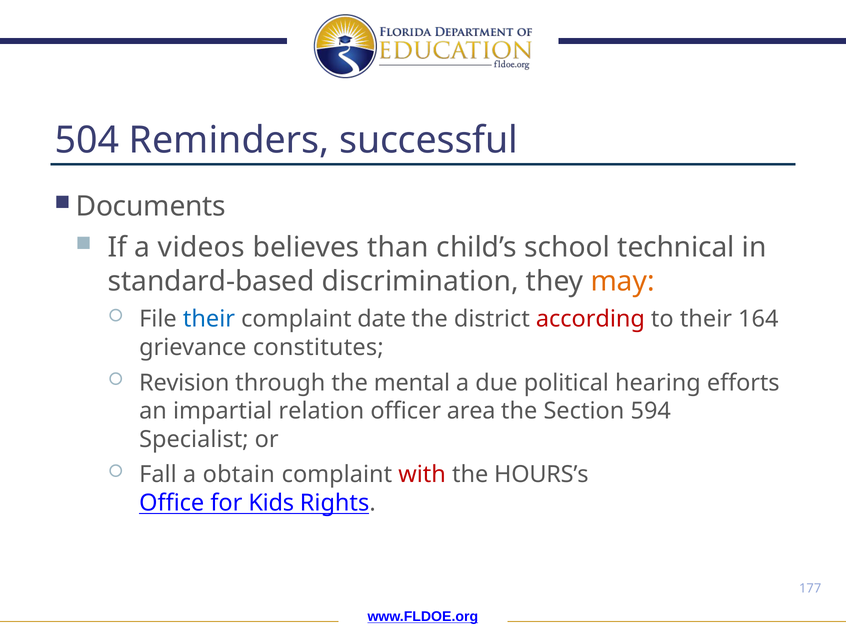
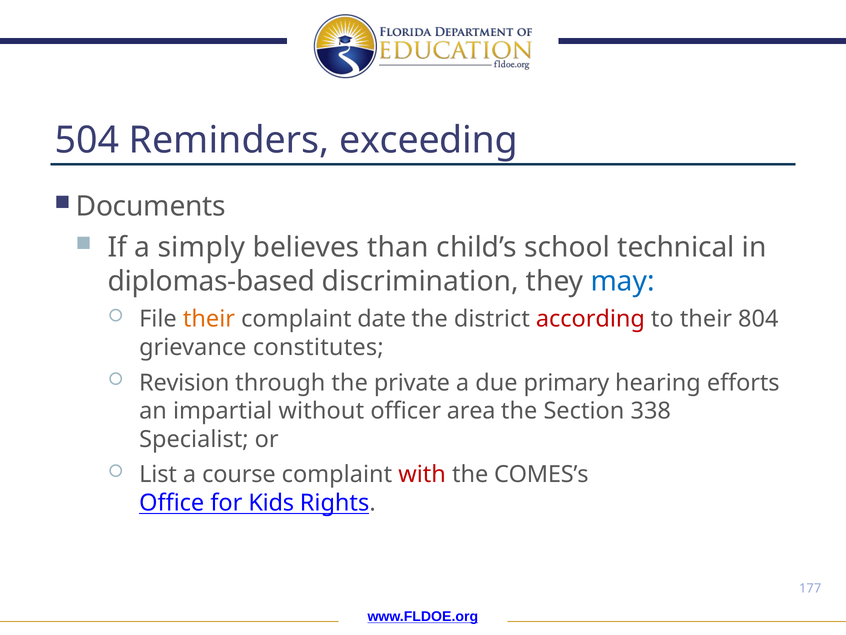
successful: successful -> exceeding
videos: videos -> simply
standard-based: standard-based -> diplomas-based
may colour: orange -> blue
their at (209, 319) colour: blue -> orange
164: 164 -> 804
mental: mental -> private
political: political -> primary
relation: relation -> without
594: 594 -> 338
Fall: Fall -> List
obtain: obtain -> course
HOURS’s: HOURS’s -> COMES’s
